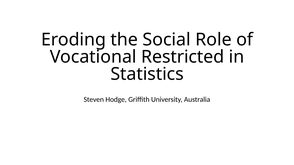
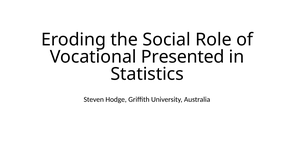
Restricted: Restricted -> Presented
